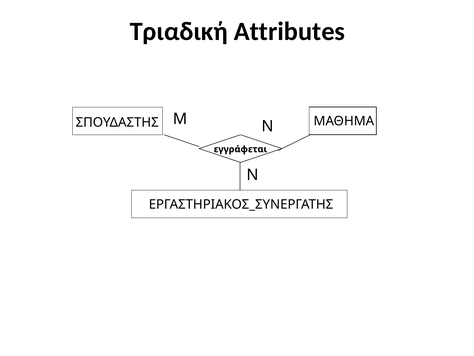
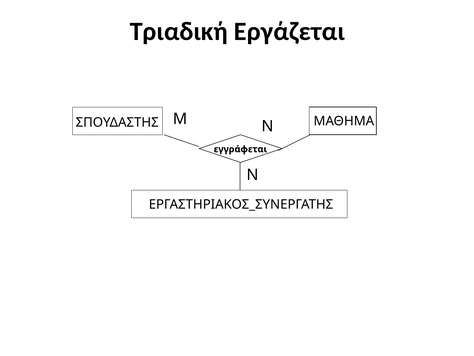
Attributes: Attributes -> Εργάζεται
